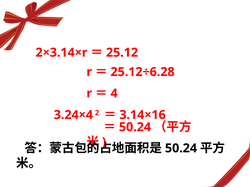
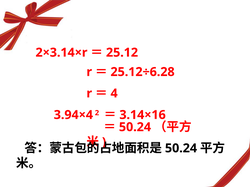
3.24×4: 3.24×4 -> 3.94×4
